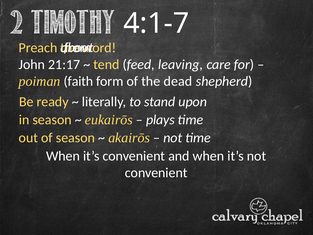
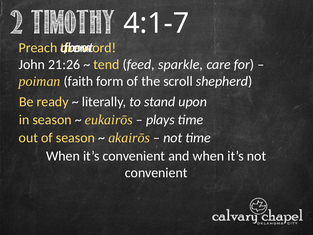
21:17: 21:17 -> 21:26
leaving: leaving -> sparkle
dead: dead -> scroll
